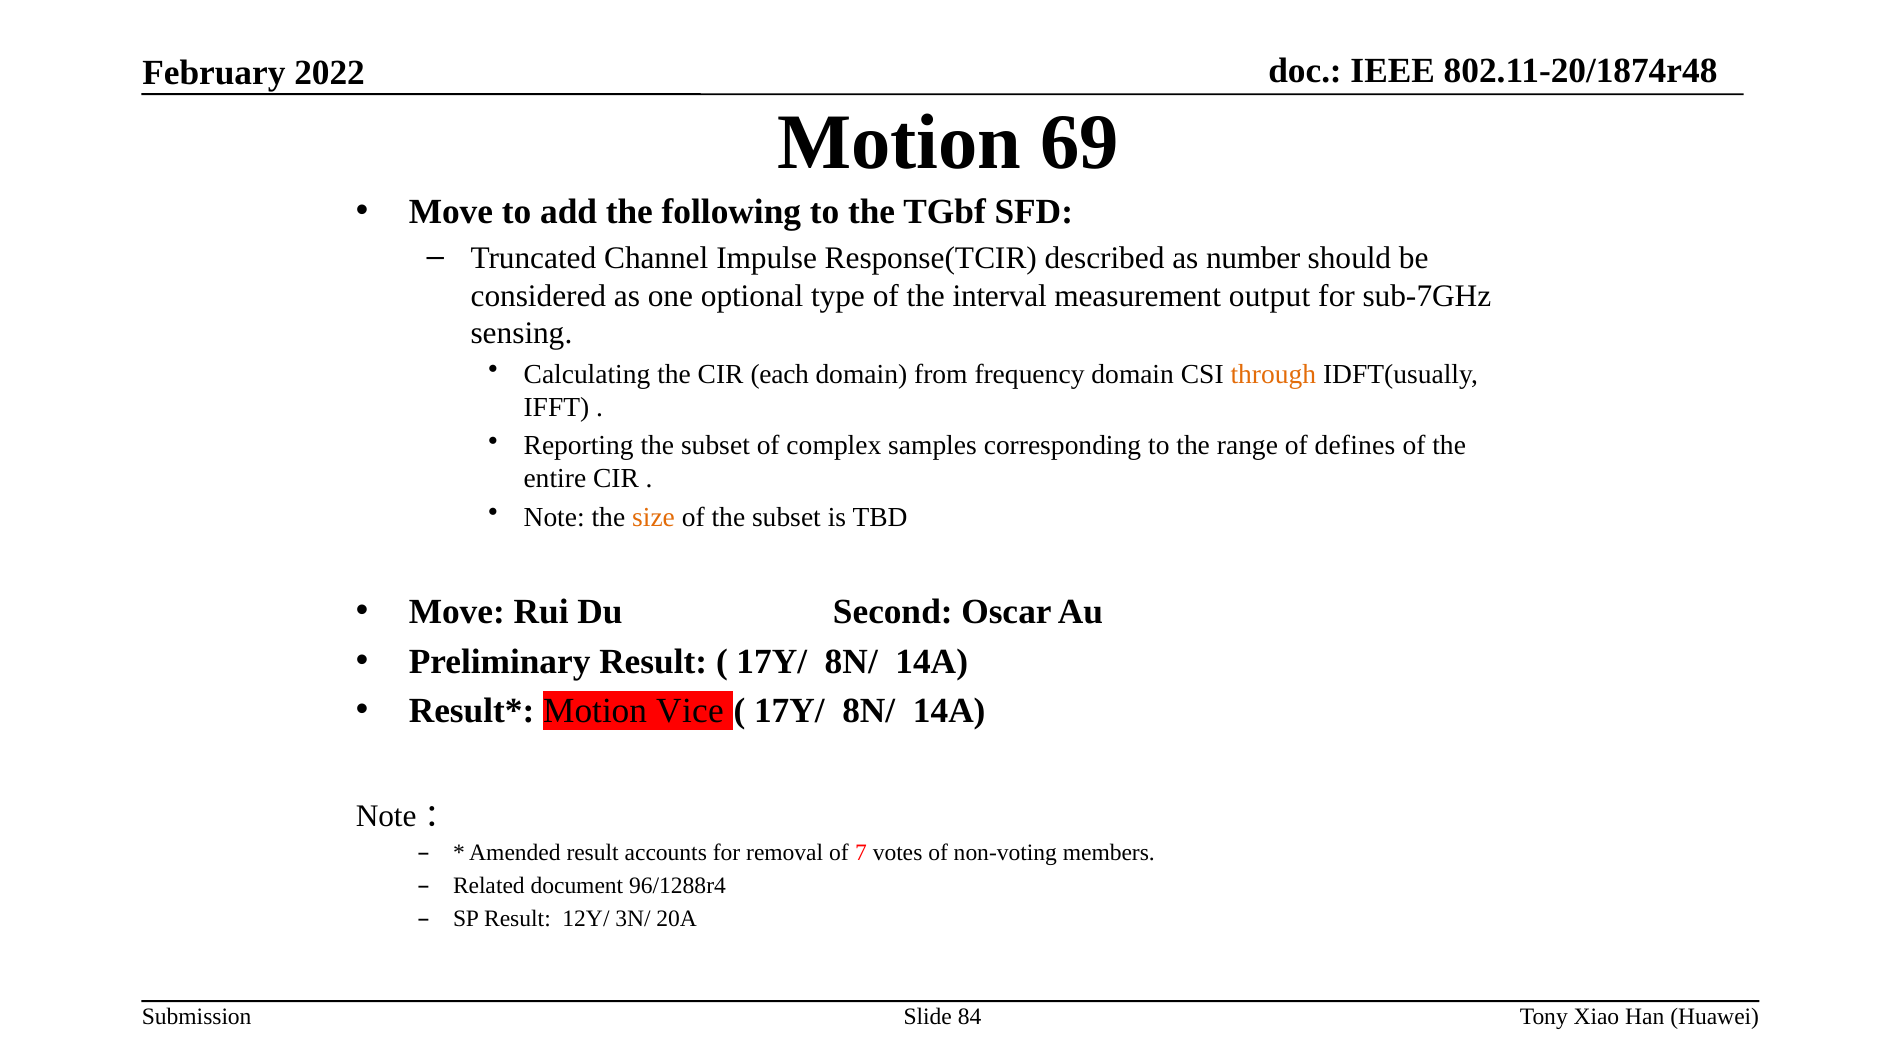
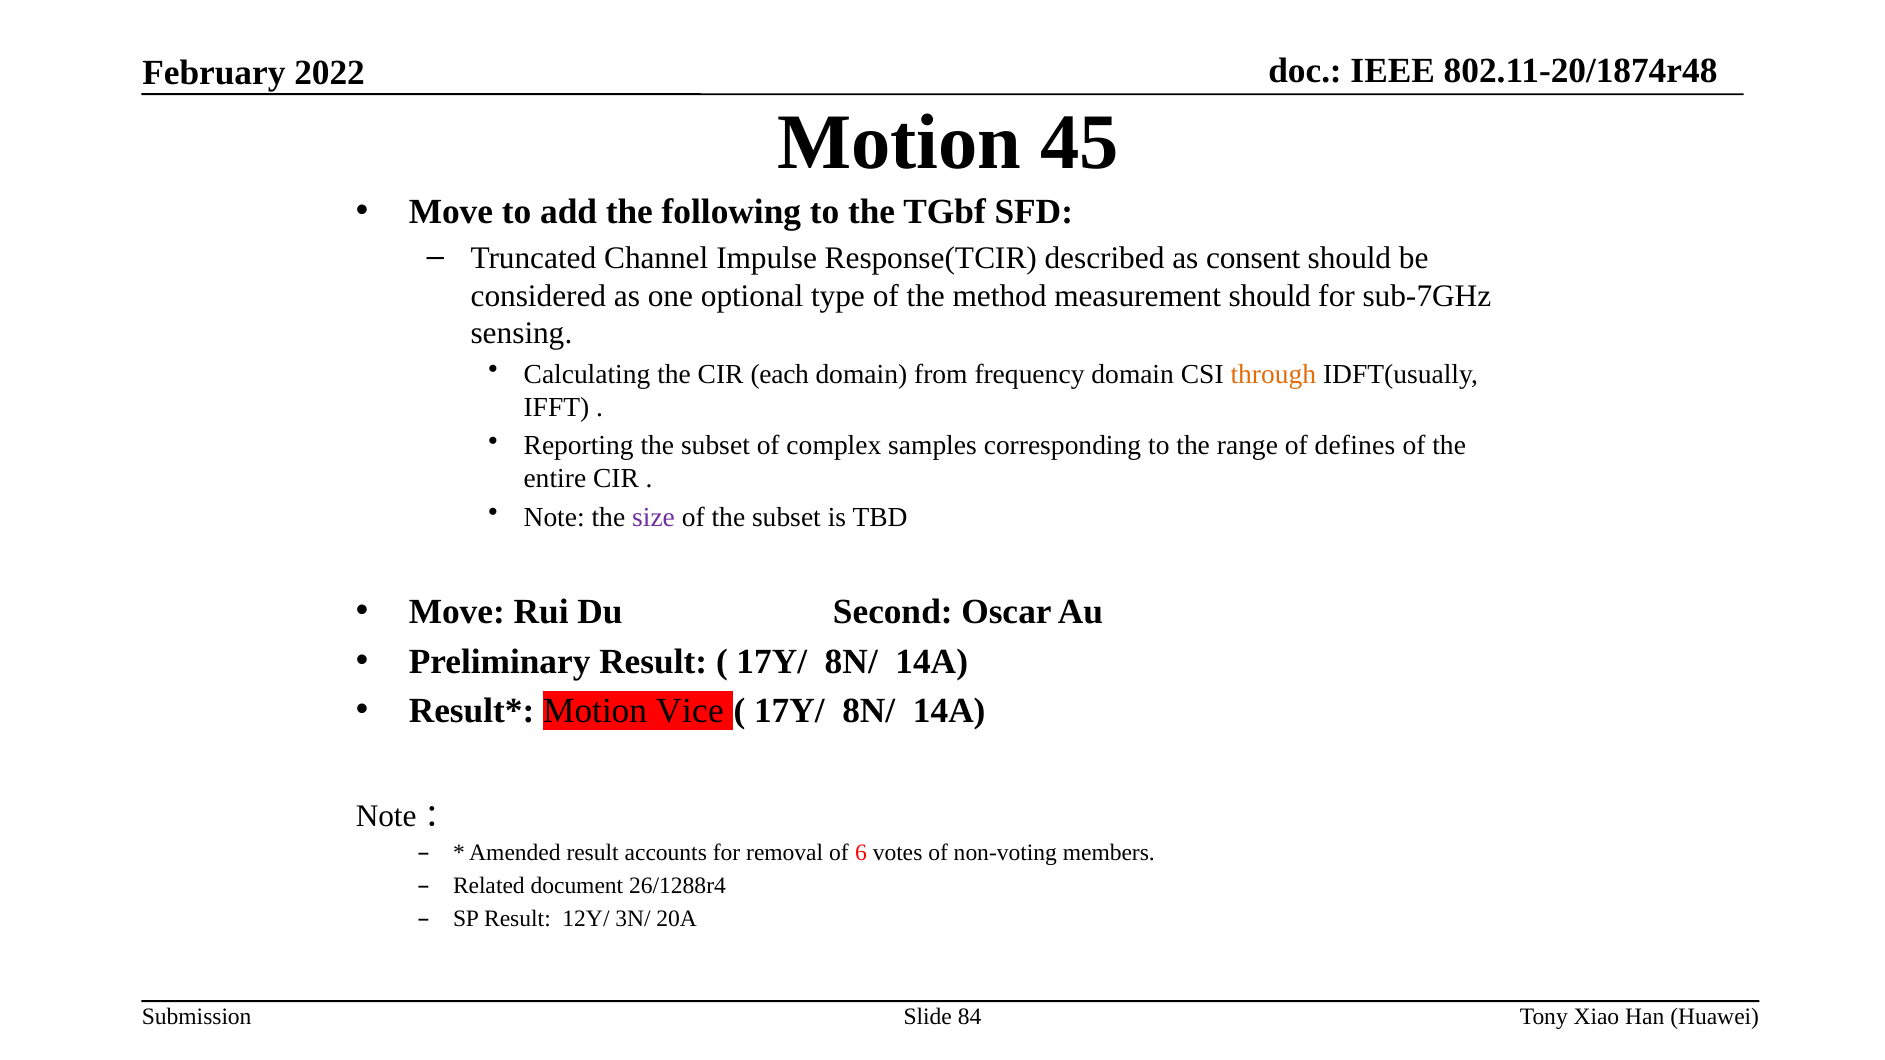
69: 69 -> 45
number: number -> consent
interval: interval -> method
measurement output: output -> should
size colour: orange -> purple
7: 7 -> 6
96/1288r4: 96/1288r4 -> 26/1288r4
